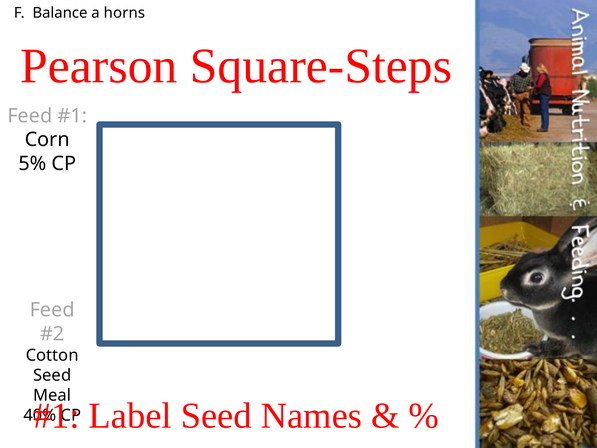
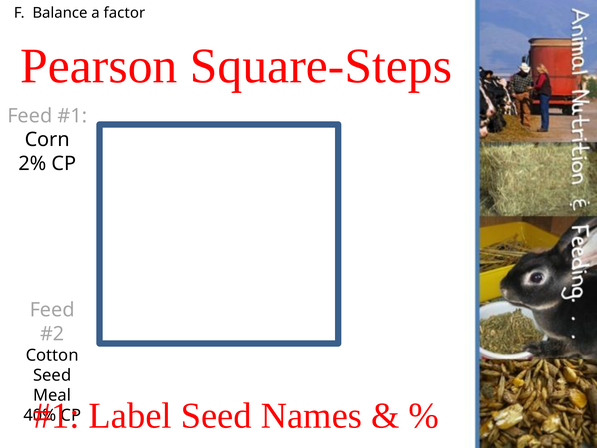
horns: horns -> factor
5%: 5% -> 2%
